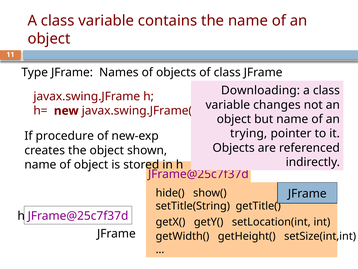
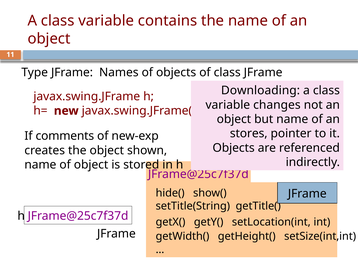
trying: trying -> stores
procedure: procedure -> comments
